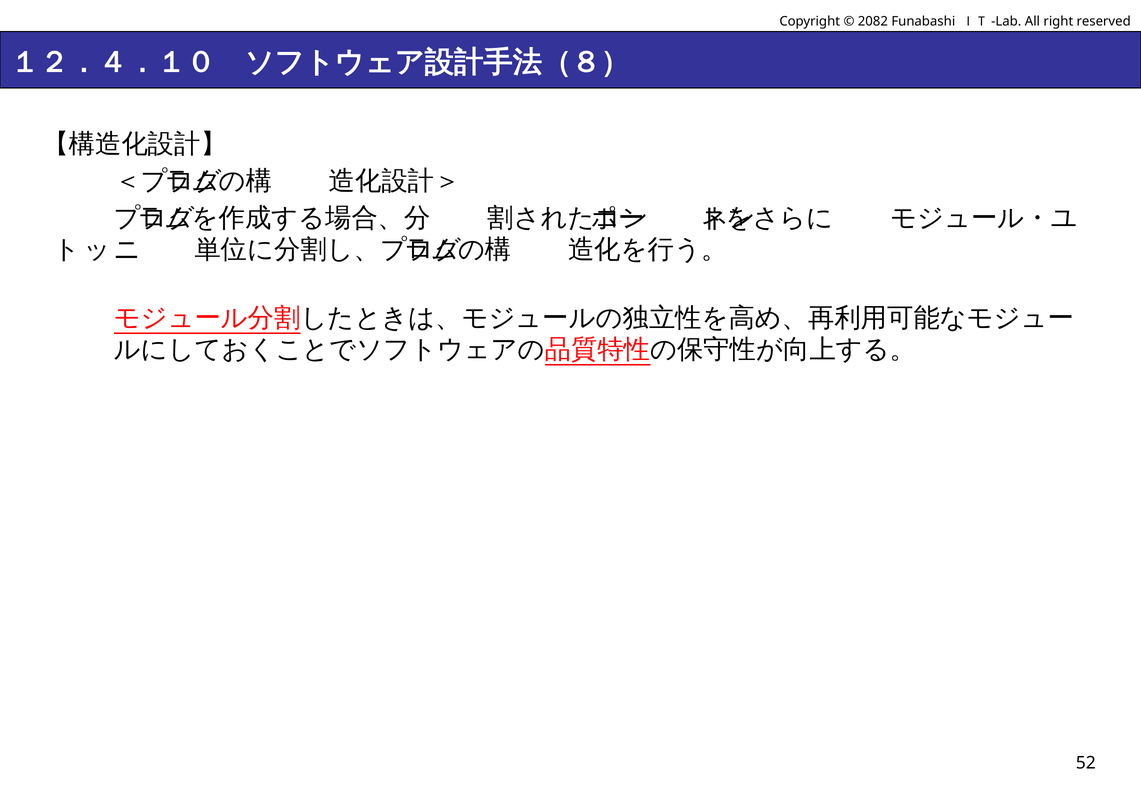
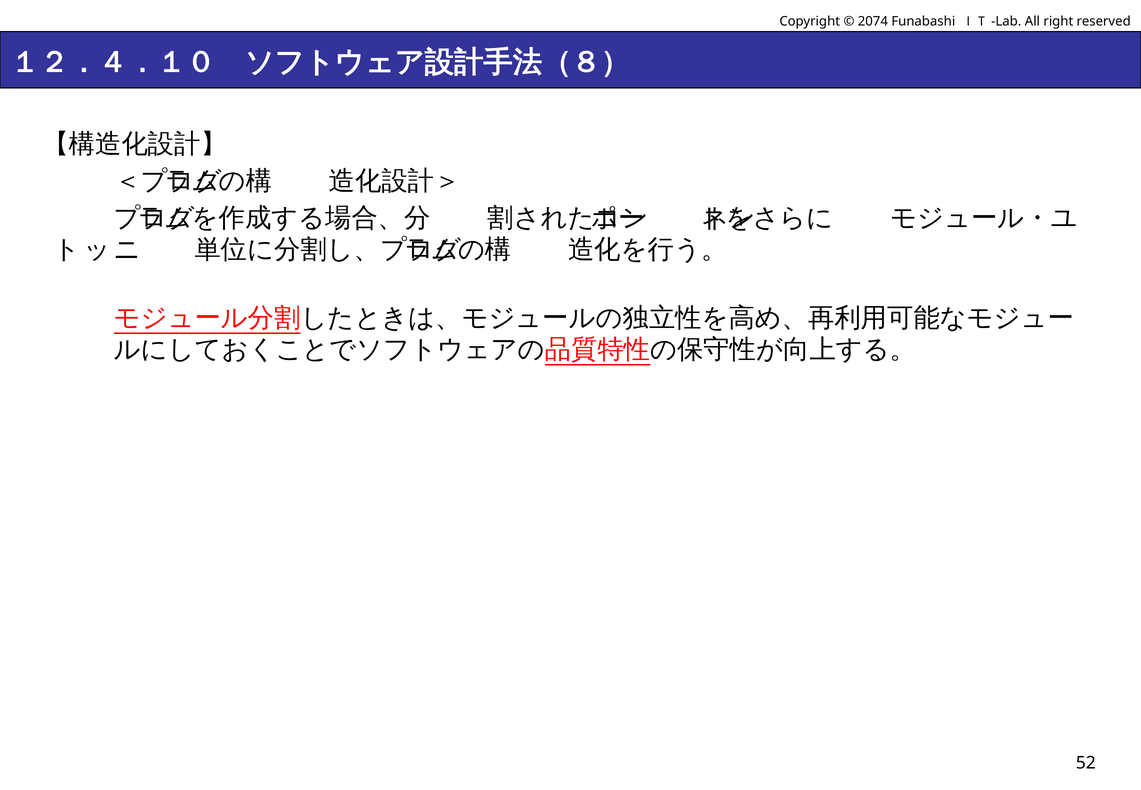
2082: 2082 -> 2074
